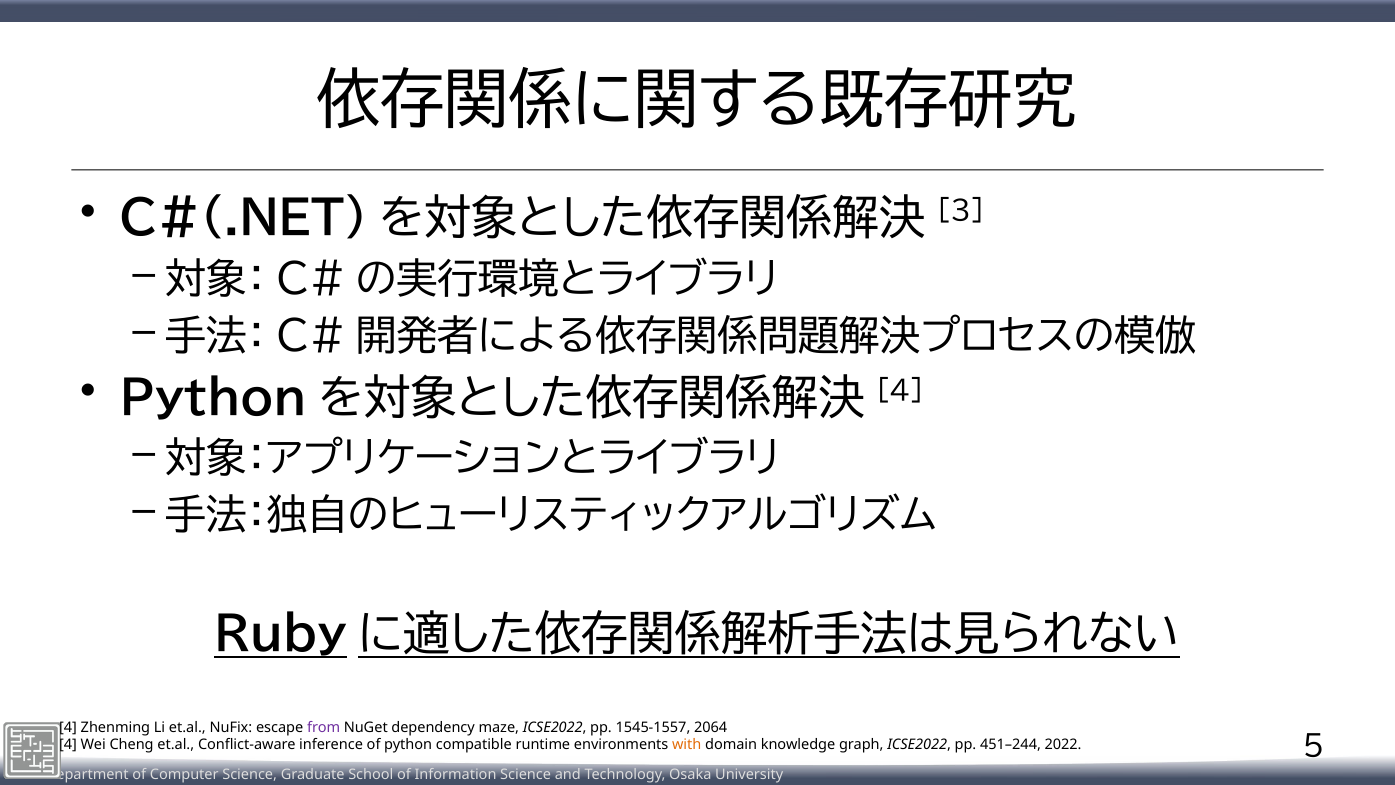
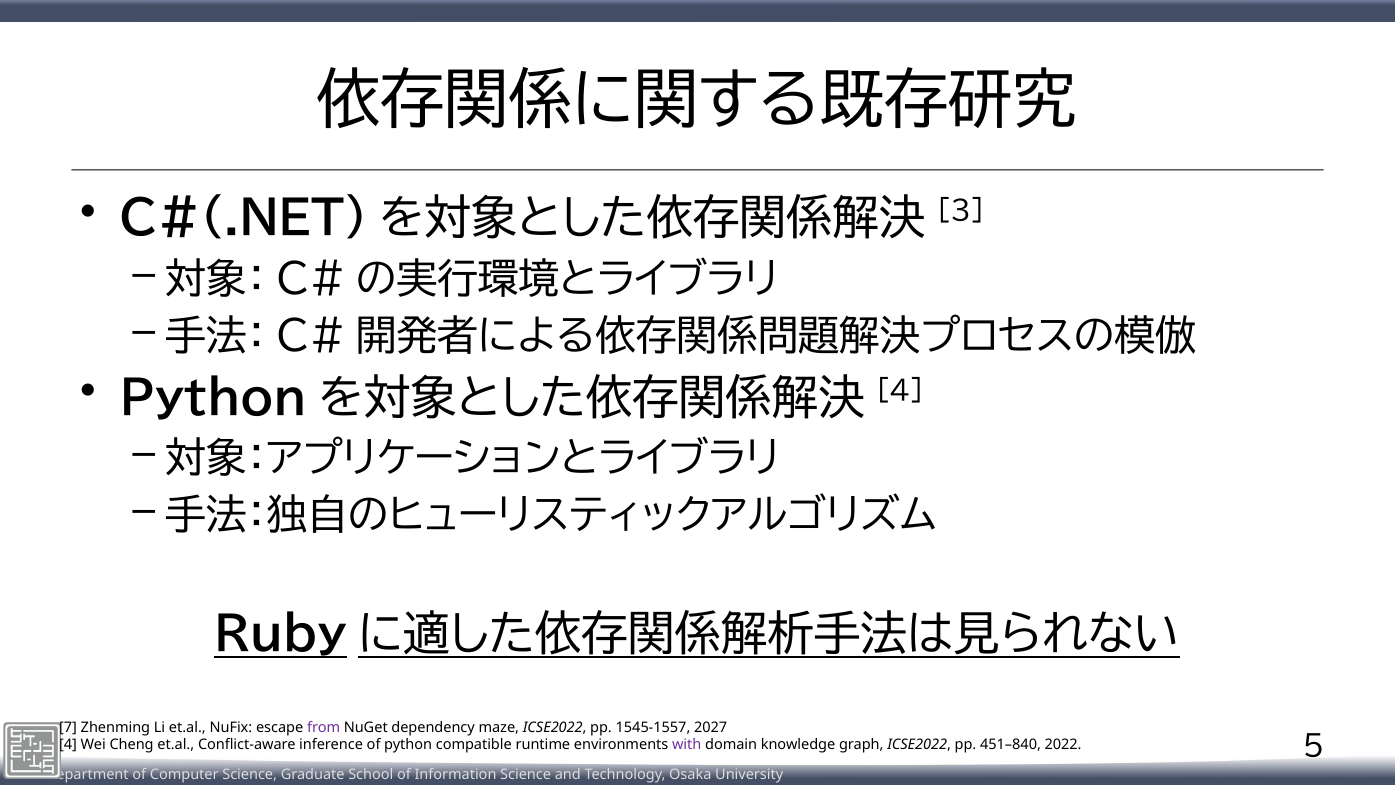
4 at (68, 727): 4 -> 7
2064: 2064 -> 2027
with colour: orange -> purple
451–244: 451–244 -> 451–840
